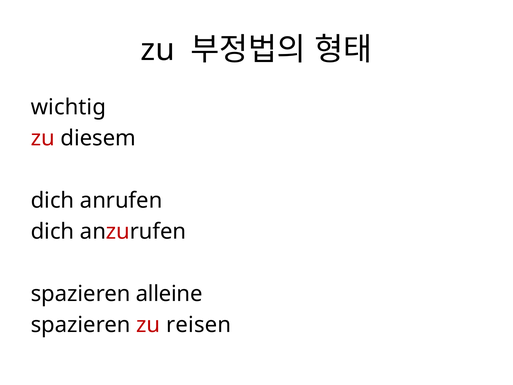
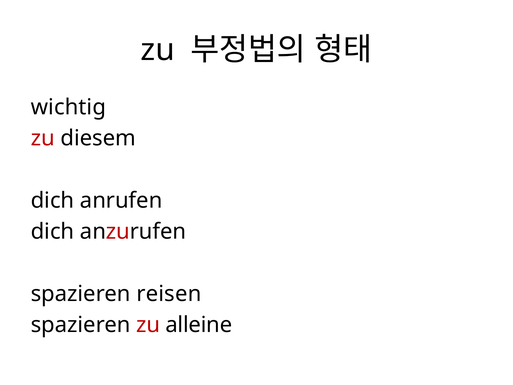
alleine: alleine -> reisen
reisen: reisen -> alleine
